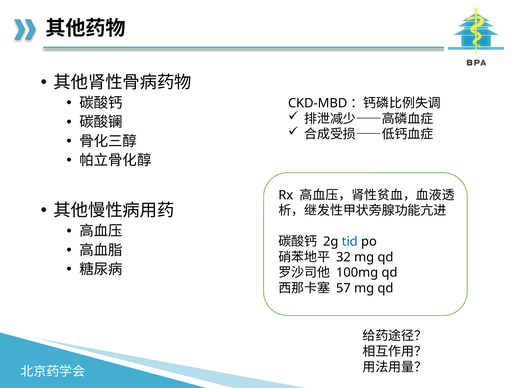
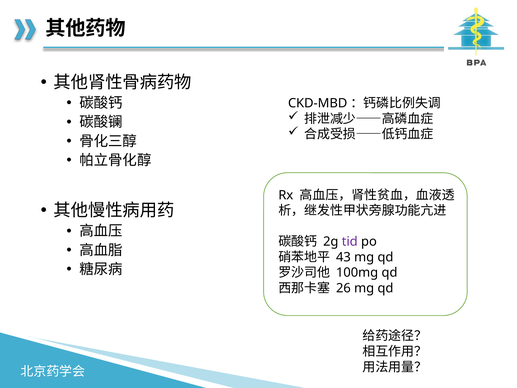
tid colour: blue -> purple
32: 32 -> 43
57: 57 -> 26
